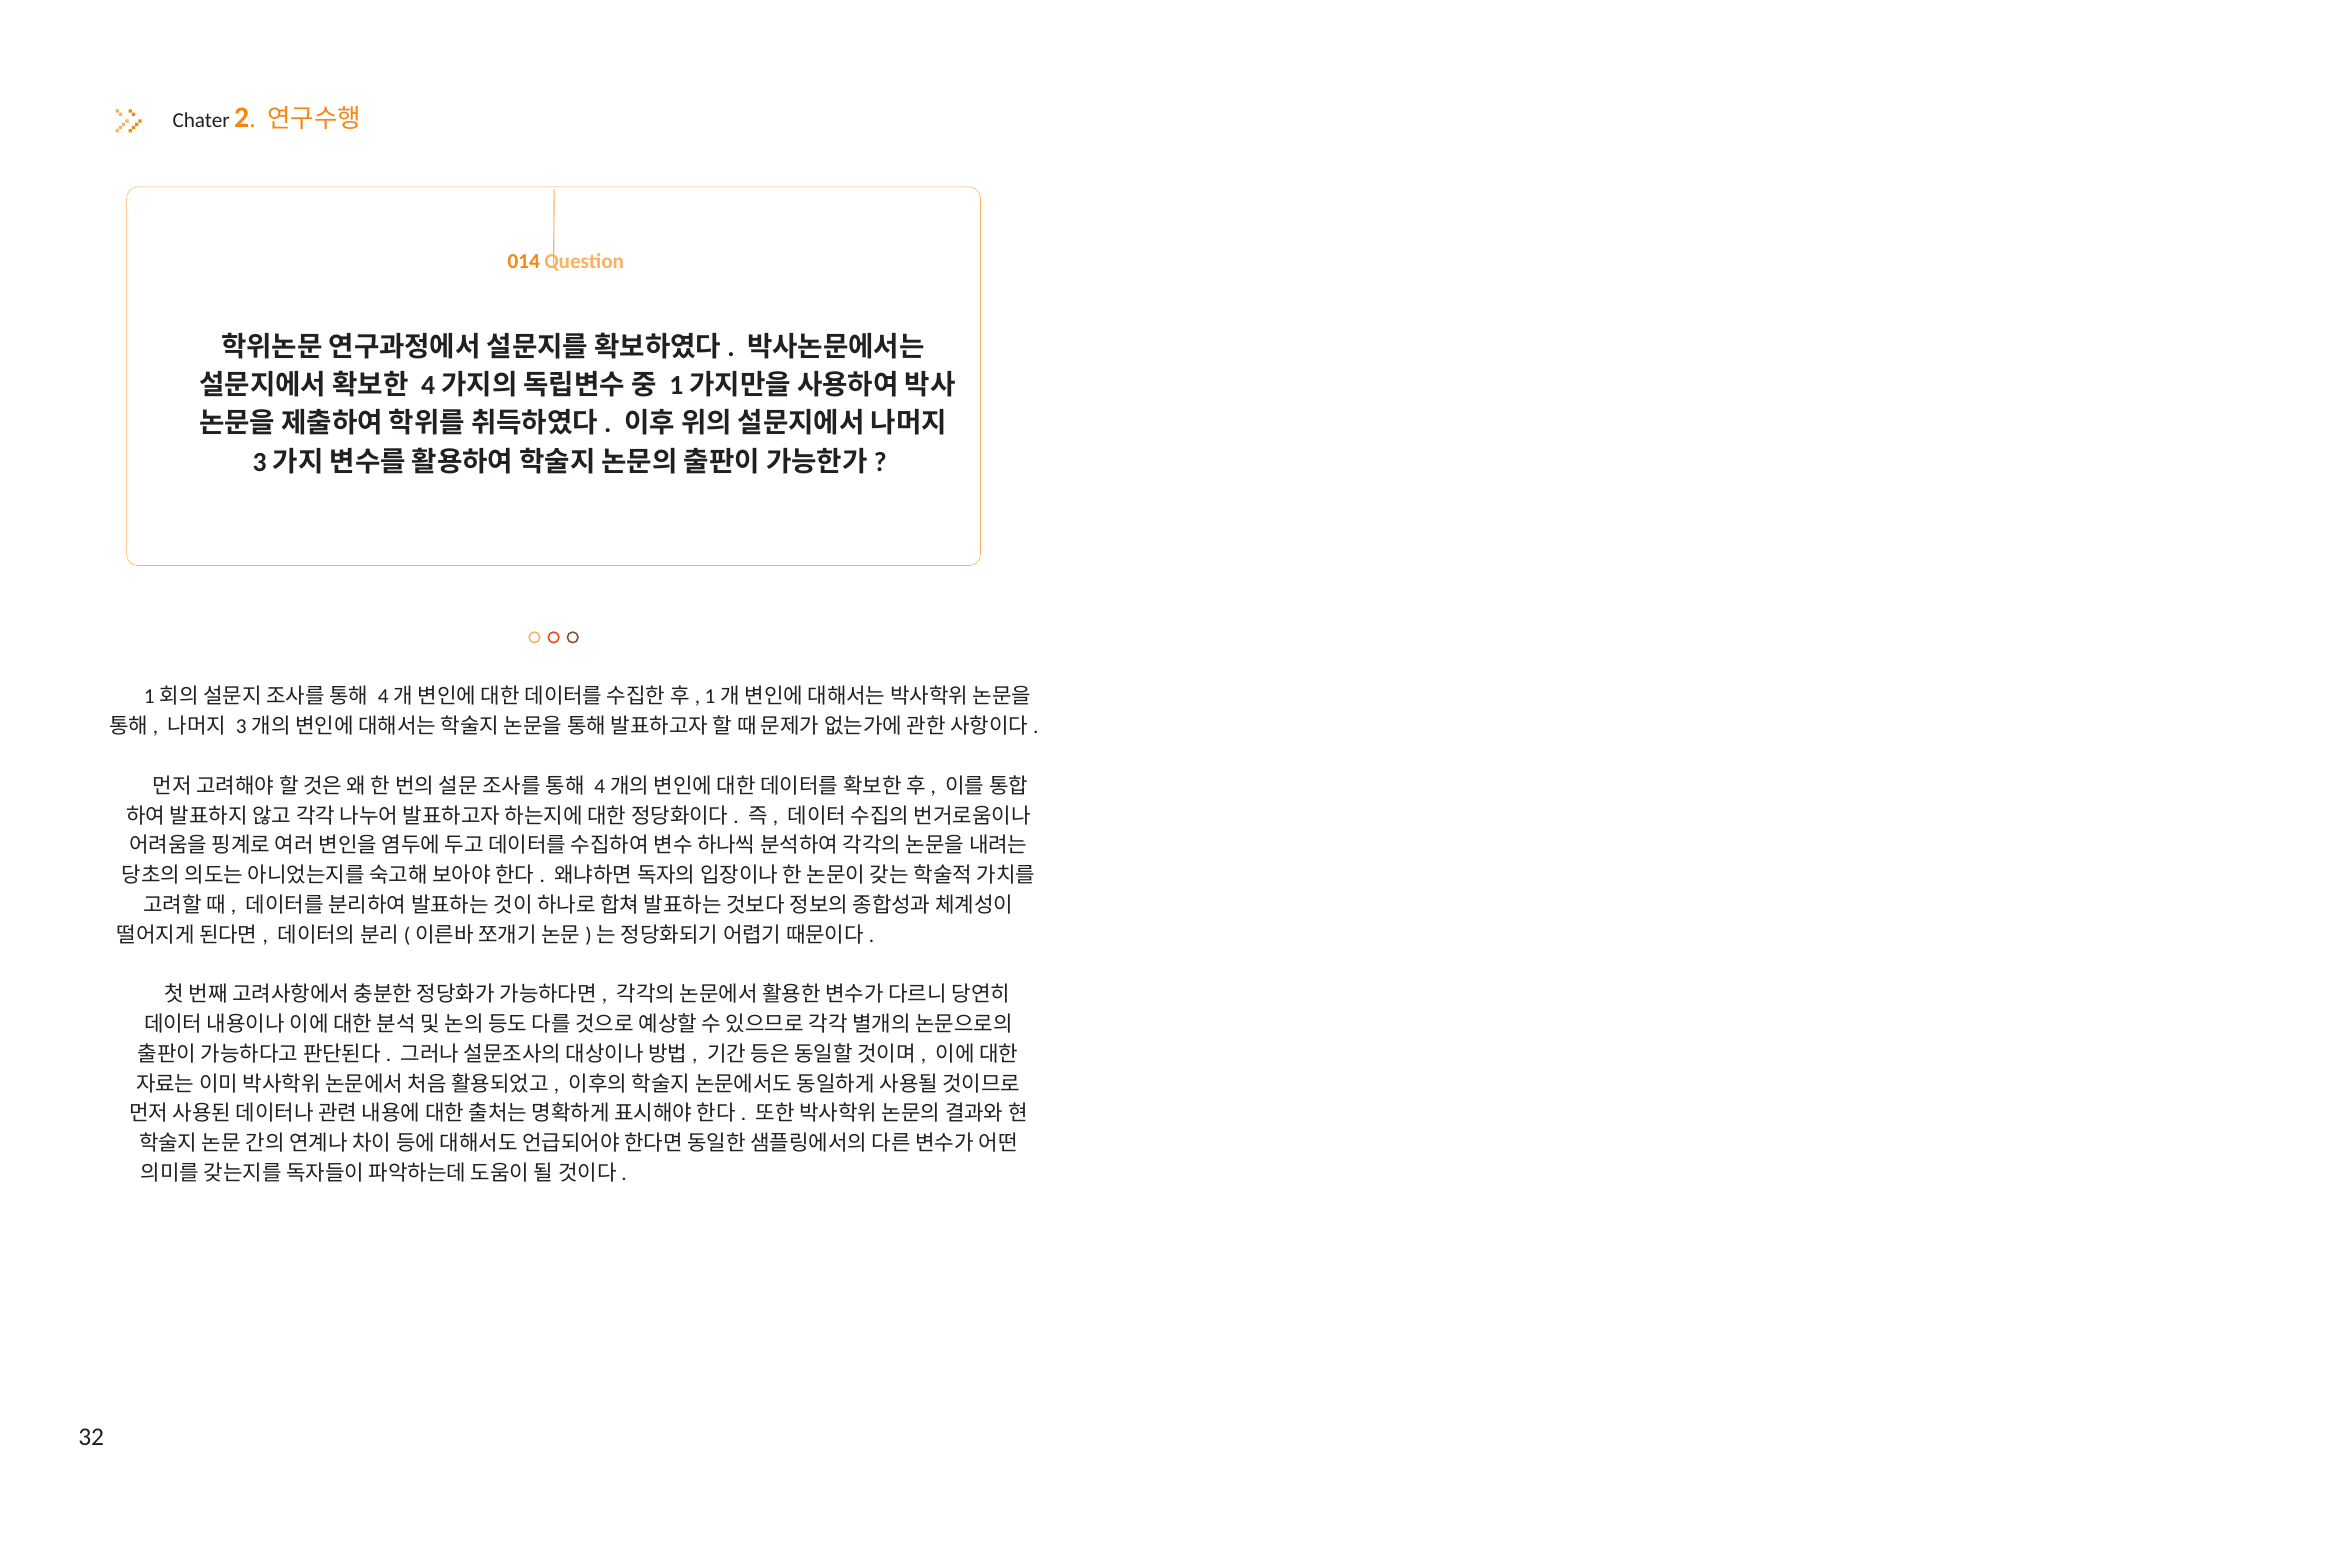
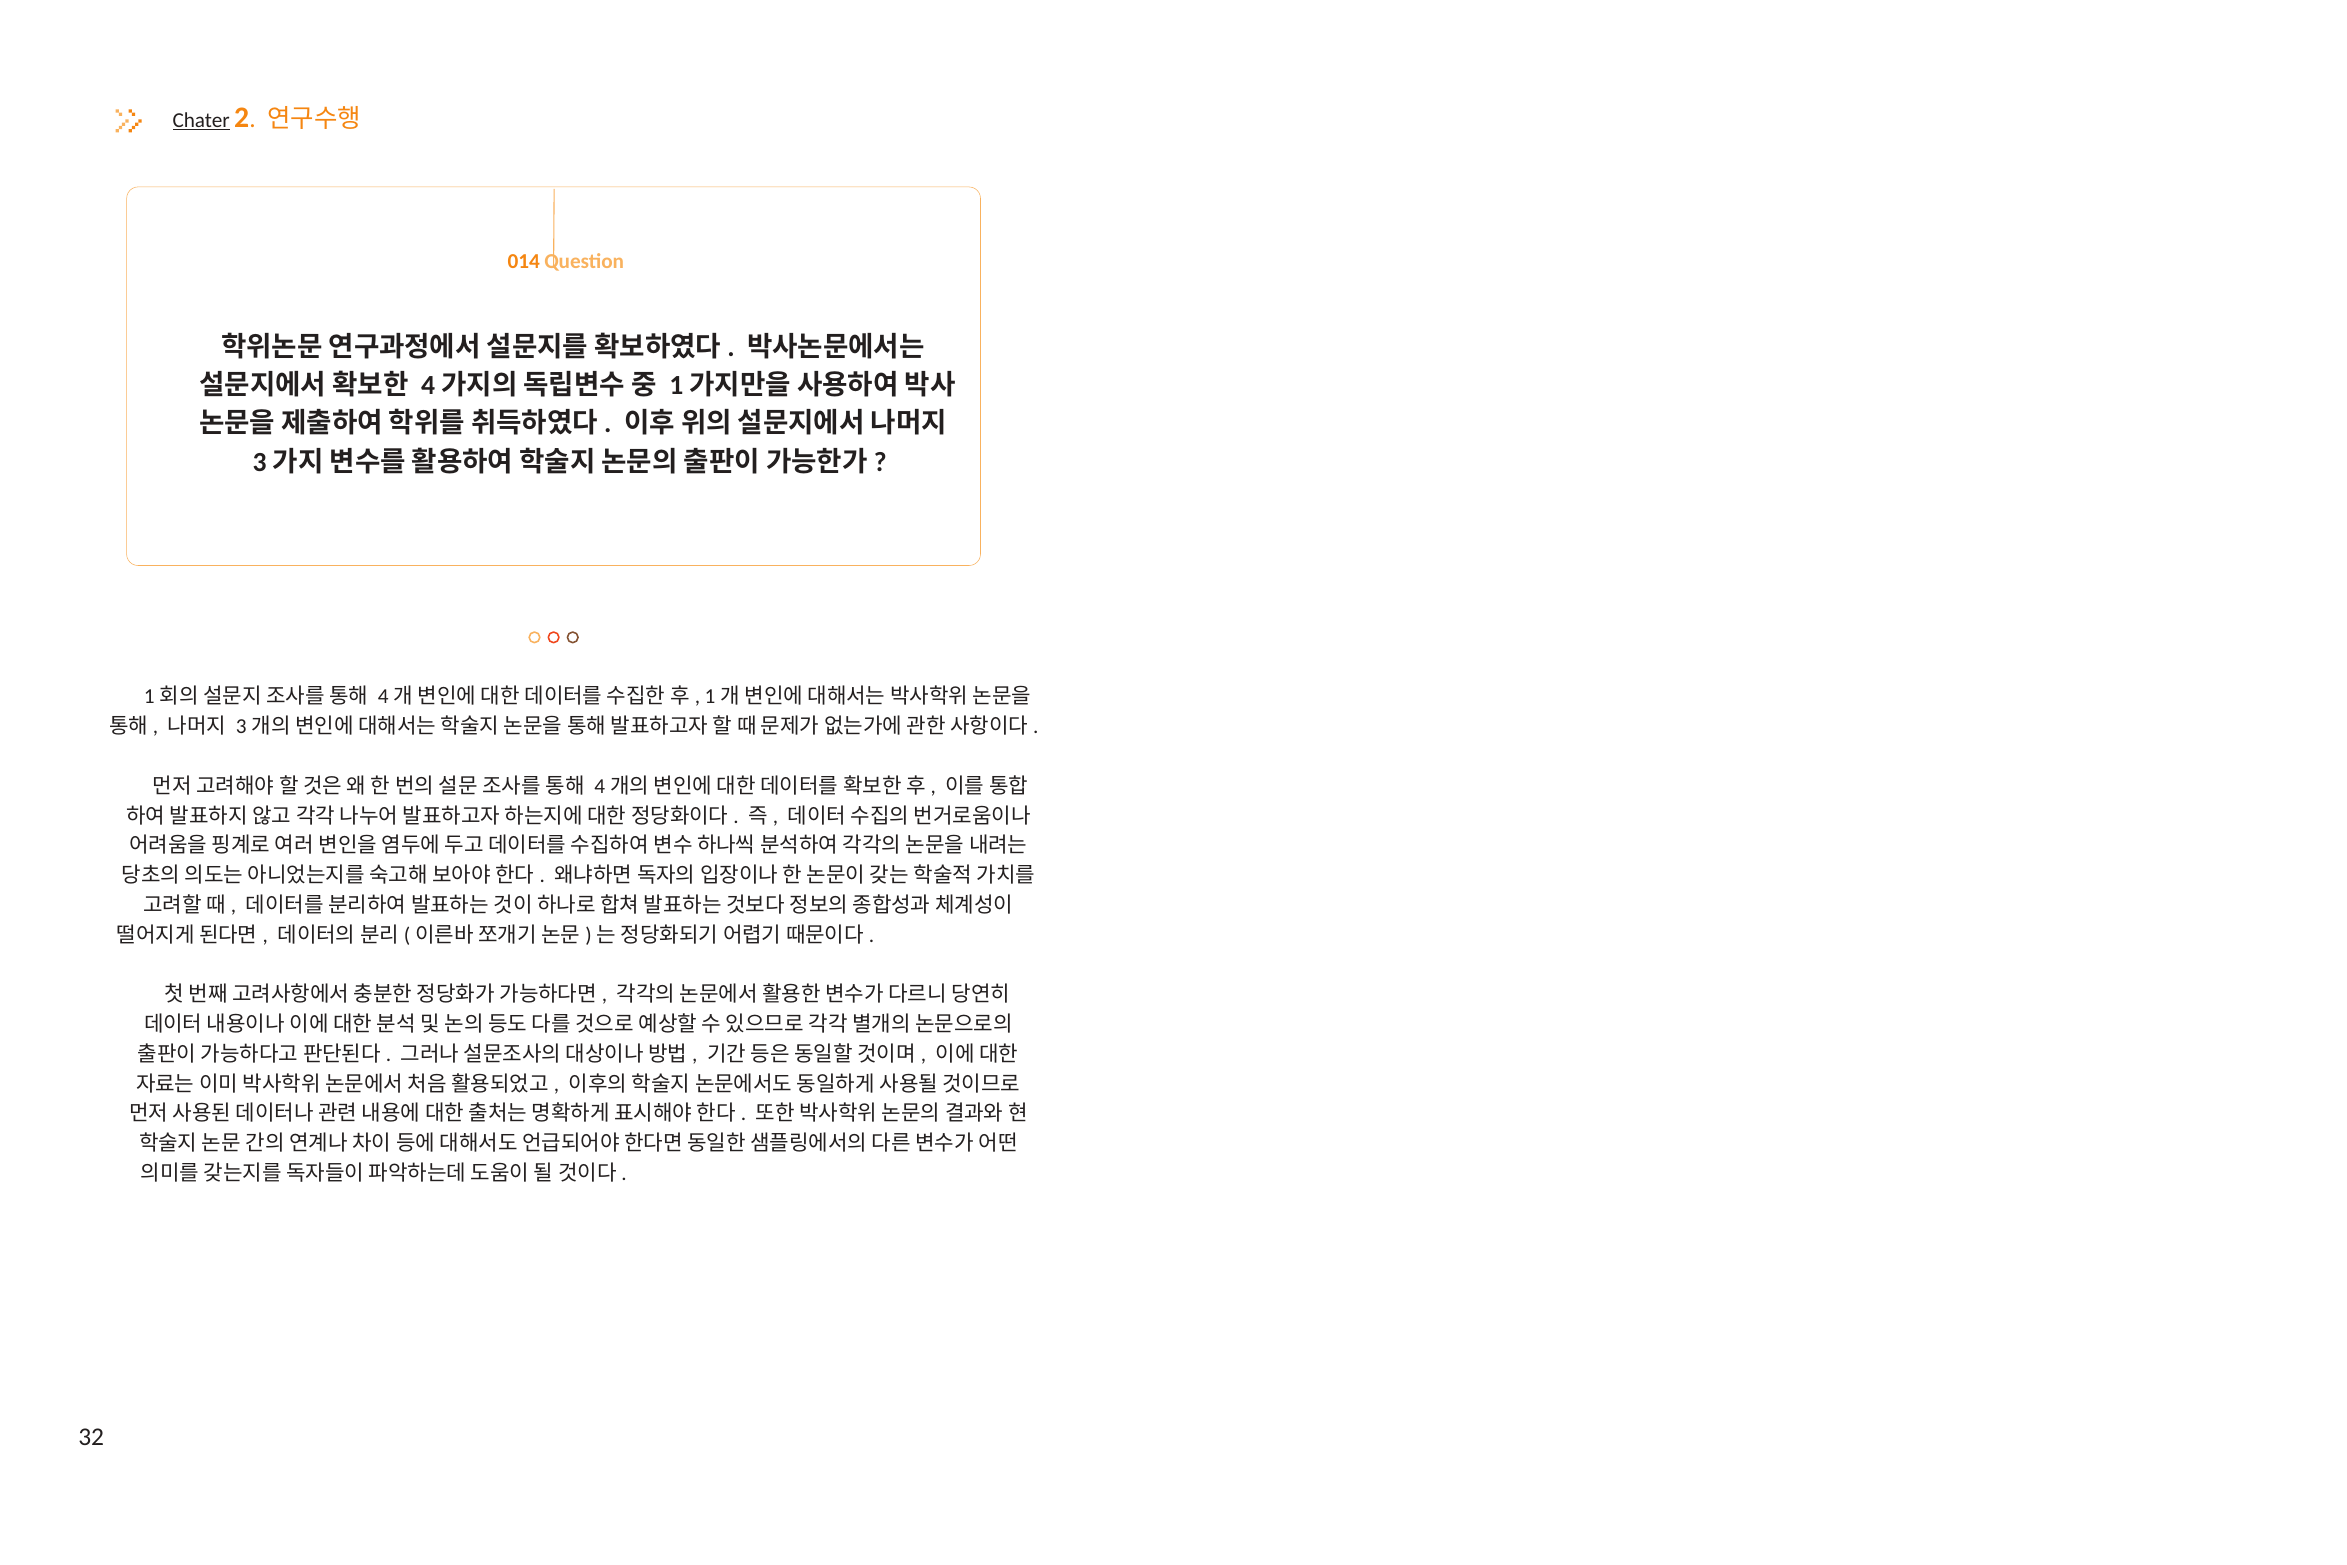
Chater underline: none -> present
